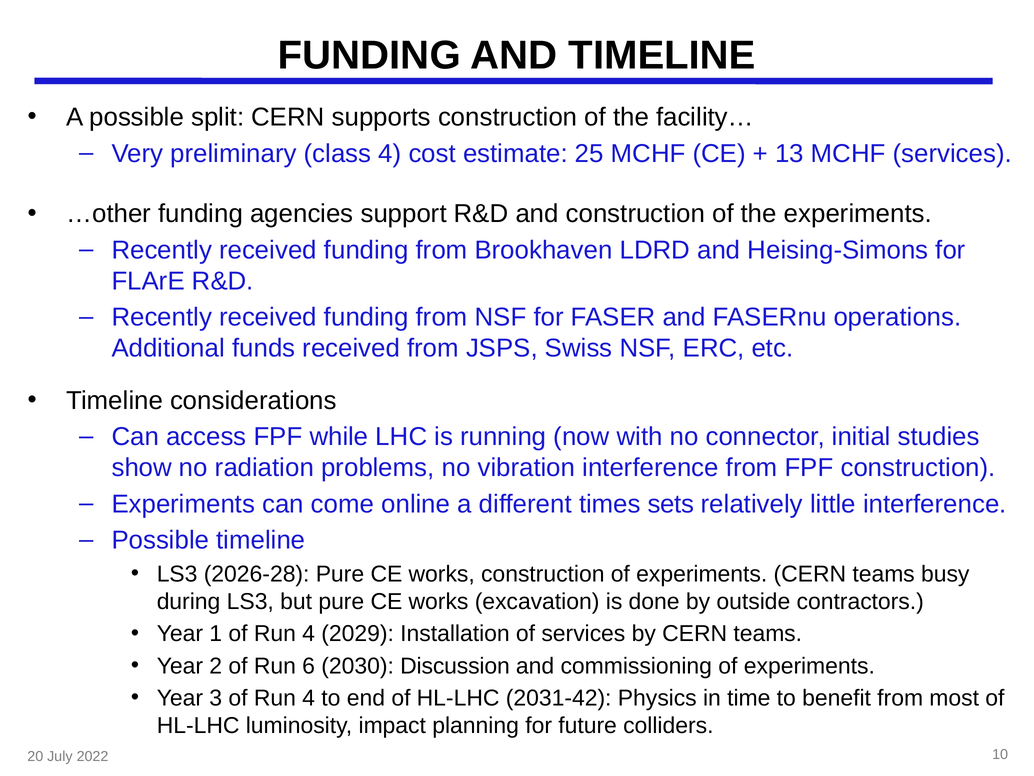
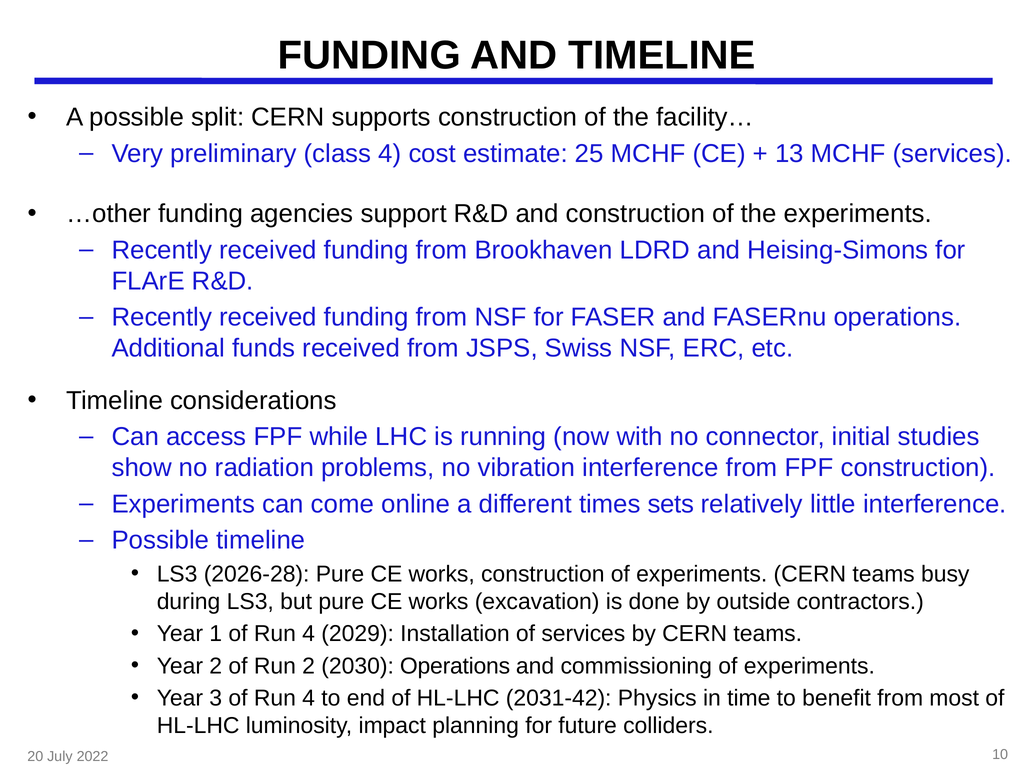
Run 6: 6 -> 2
2030 Discussion: Discussion -> Operations
